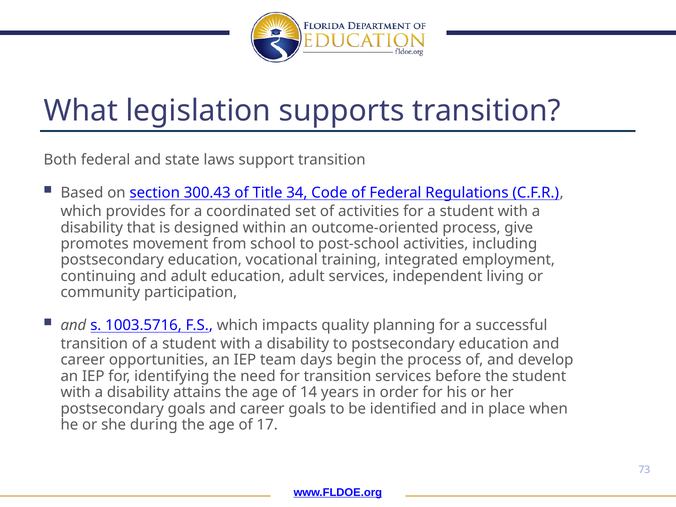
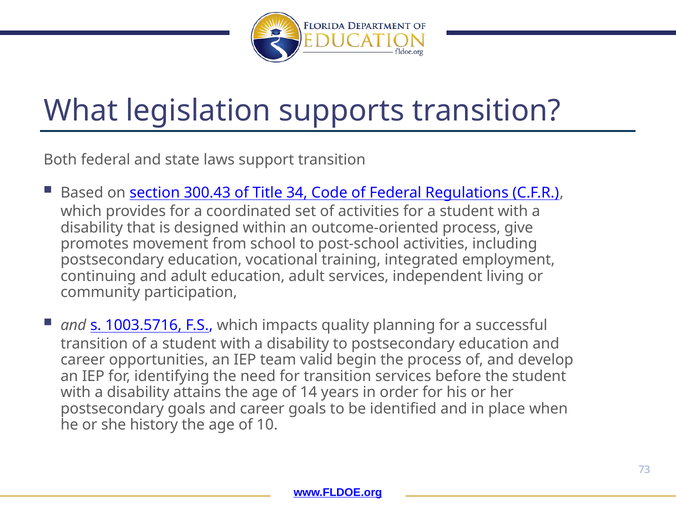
days: days -> valid
during: during -> history
17: 17 -> 10
